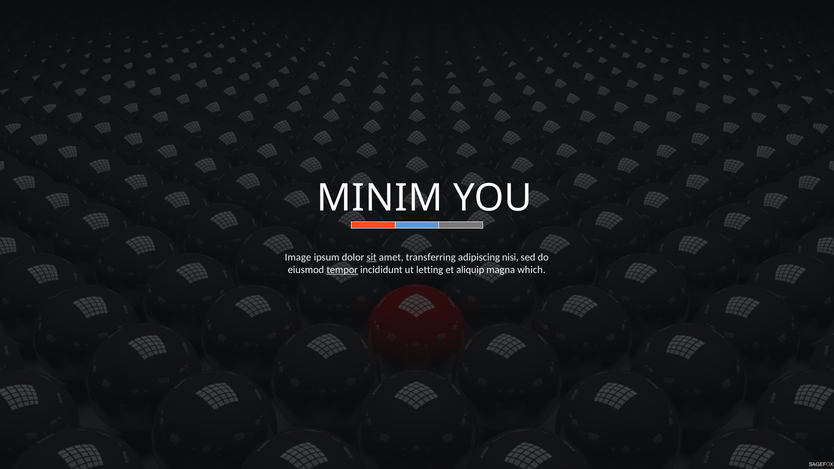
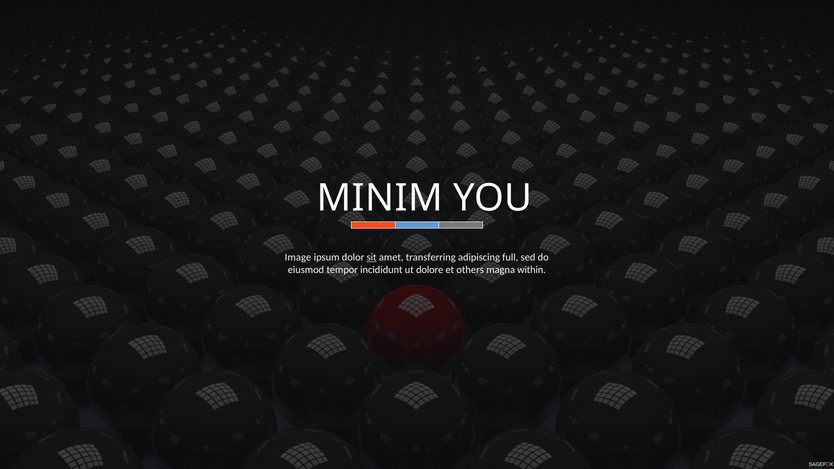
nisi: nisi -> full
tempor underline: present -> none
letting: letting -> dolore
aliquip: aliquip -> others
which: which -> within
